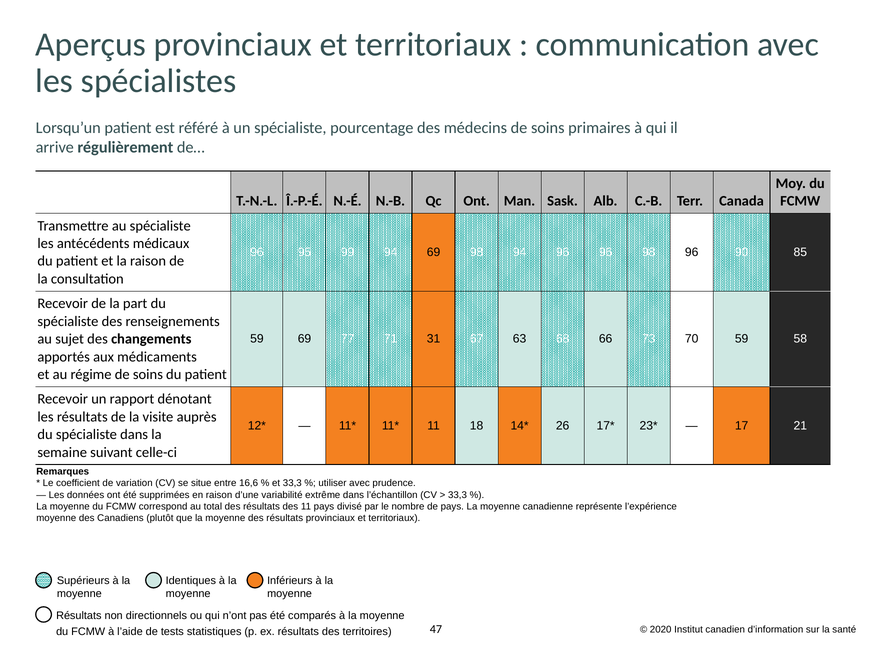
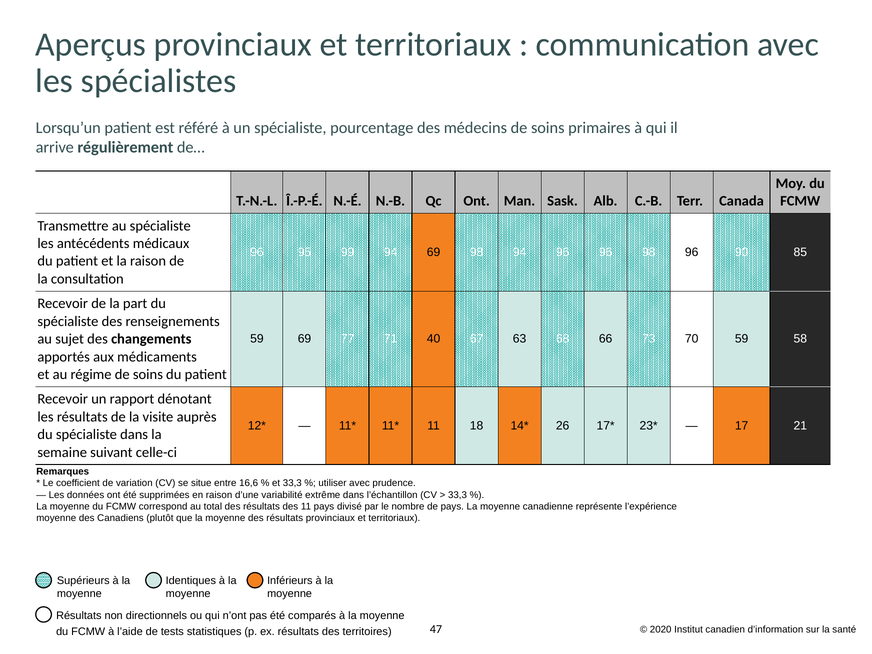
31: 31 -> 40
